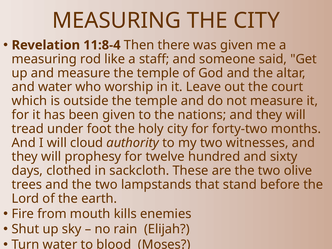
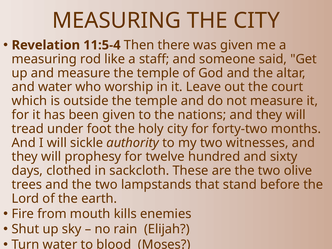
11:8-4: 11:8-4 -> 11:5-4
cloud: cloud -> sickle
